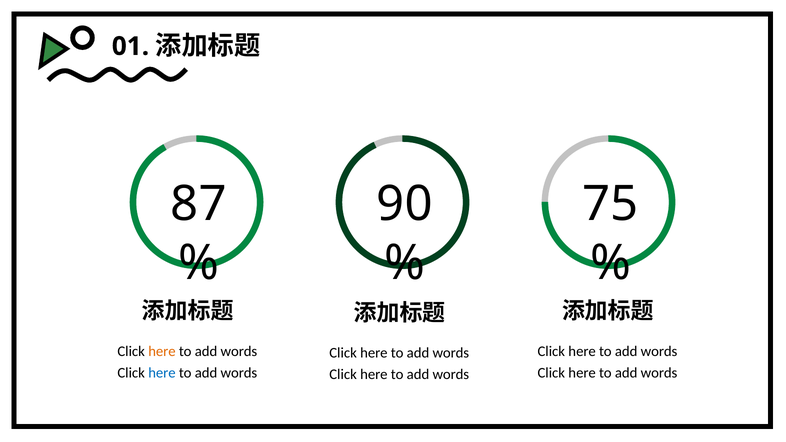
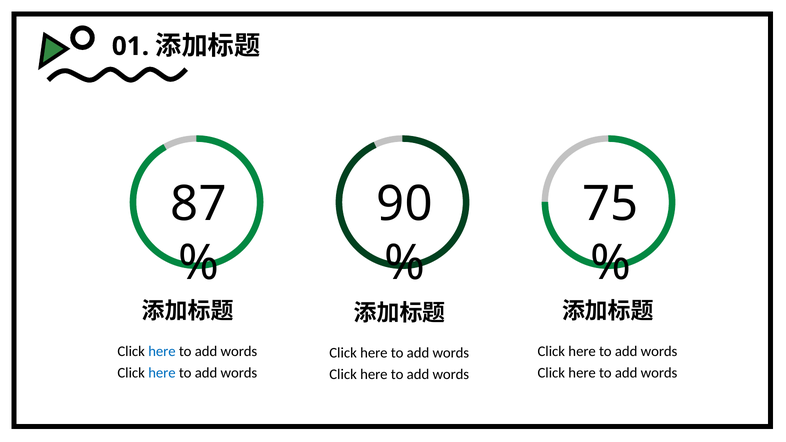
here at (162, 351) colour: orange -> blue
